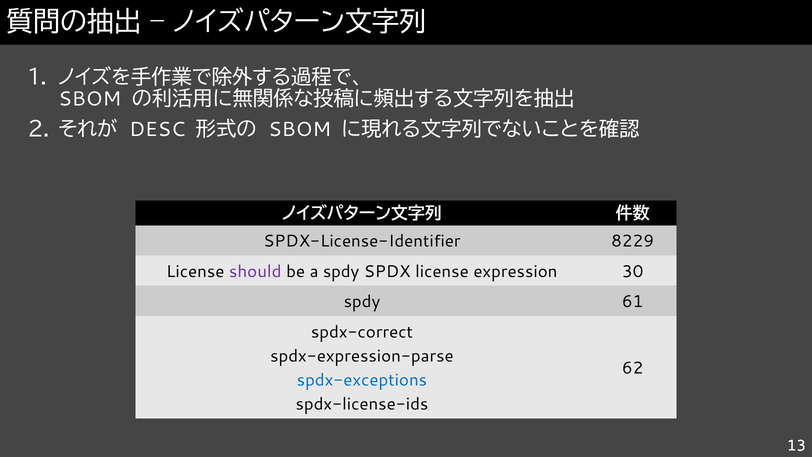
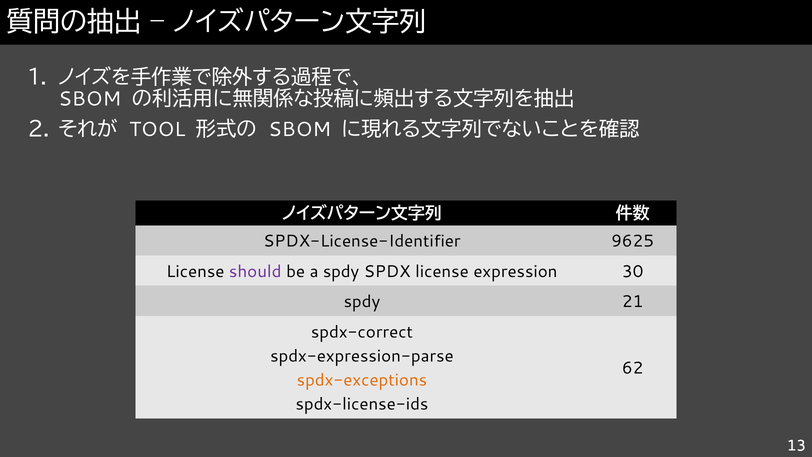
DESC: DESC -> TOOL
8229: 8229 -> 9625
61: 61 -> 21
spdx-exceptions colour: blue -> orange
